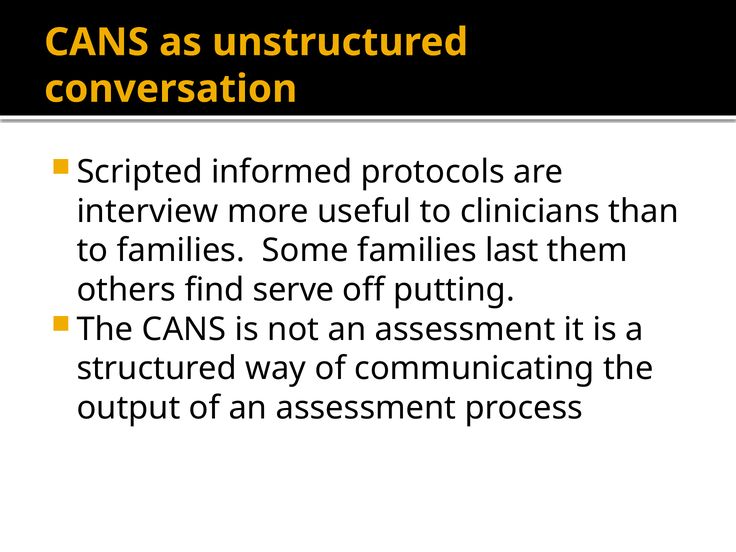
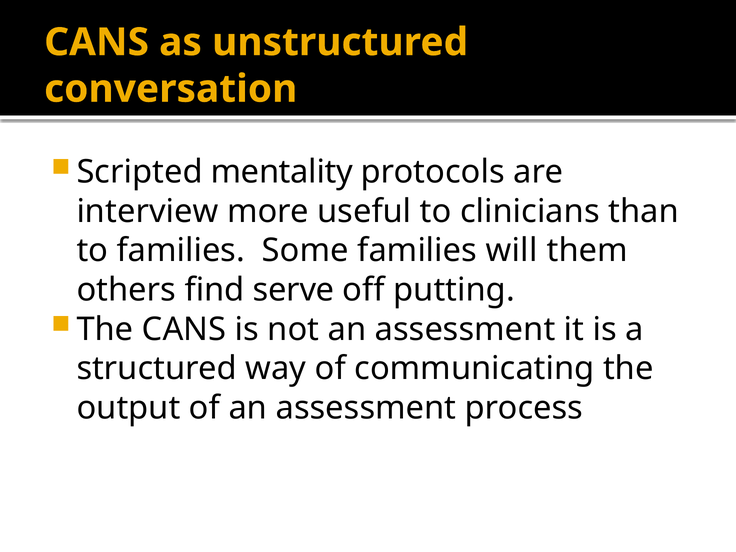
informed: informed -> mentality
last: last -> will
